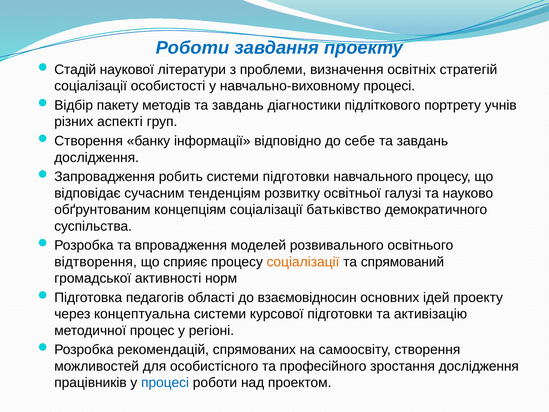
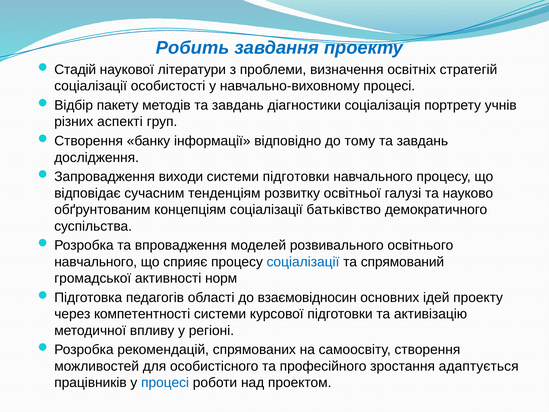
Роботи at (193, 48): Роботи -> Робить
підліткового: підліткового -> соціалізація
себе: себе -> тому
робить: робить -> виходи
відтворення at (96, 262): відтворення -> навчального
соціалізації at (303, 262) colour: orange -> blue
концептуальна: концептуальна -> компетентності
процес: процес -> впливу
зростання дослідження: дослідження -> адаптується
